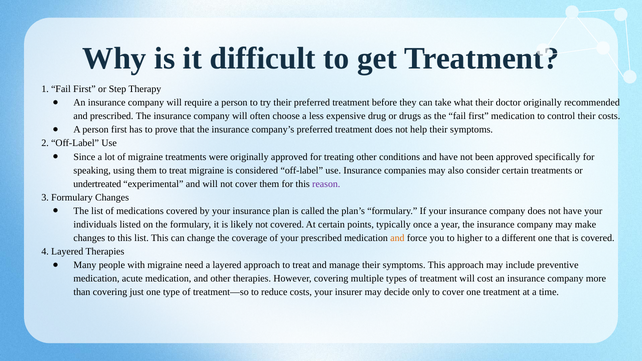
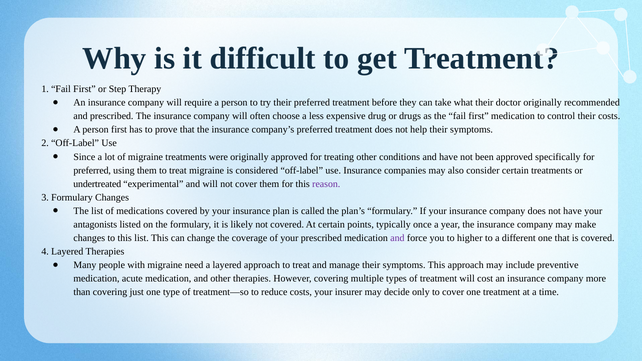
speaking at (92, 170): speaking -> preferred
individuals: individuals -> antagonists
and at (397, 238) colour: orange -> purple
